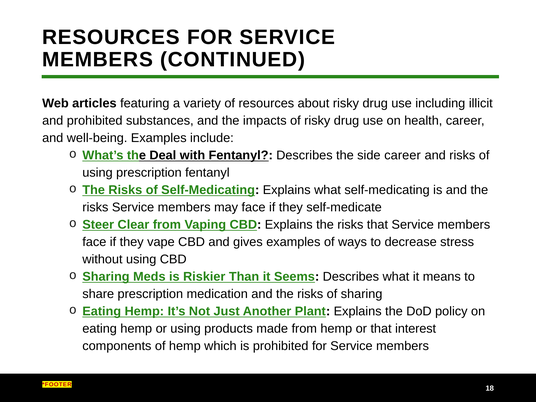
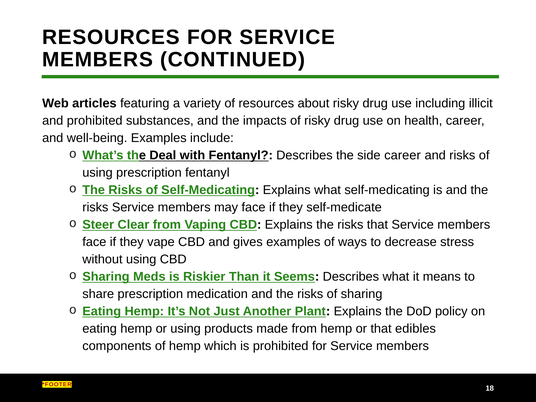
interest: interest -> edibles
